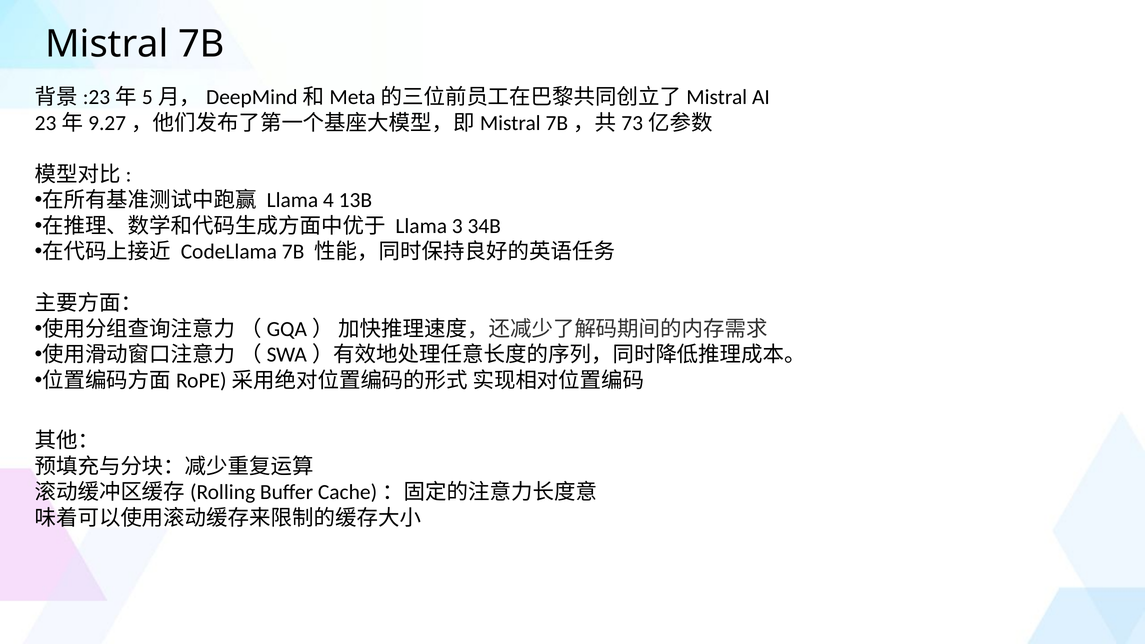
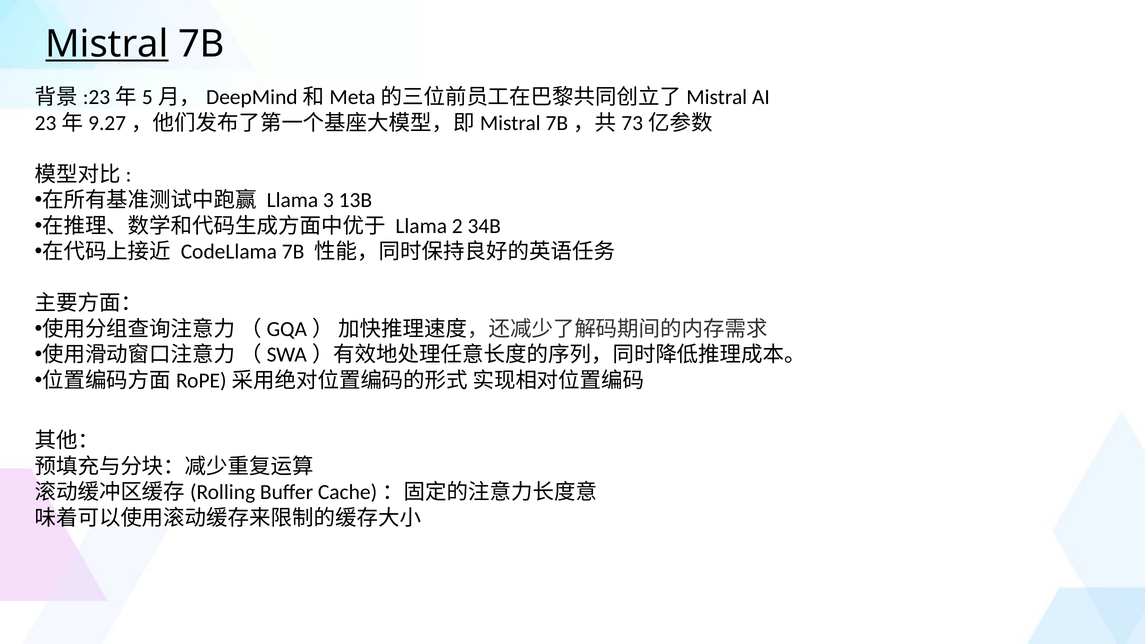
Mistral underline: none -> present
4: 4 -> 3
3: 3 -> 2
